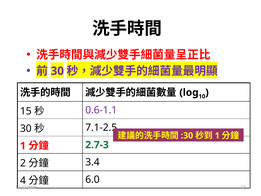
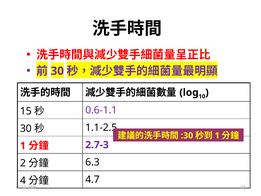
7.1-2.5: 7.1-2.5 -> 1.1-2.5
2.7-3 colour: green -> purple
3.4: 3.4 -> 6.3
6.0: 6.0 -> 4.7
